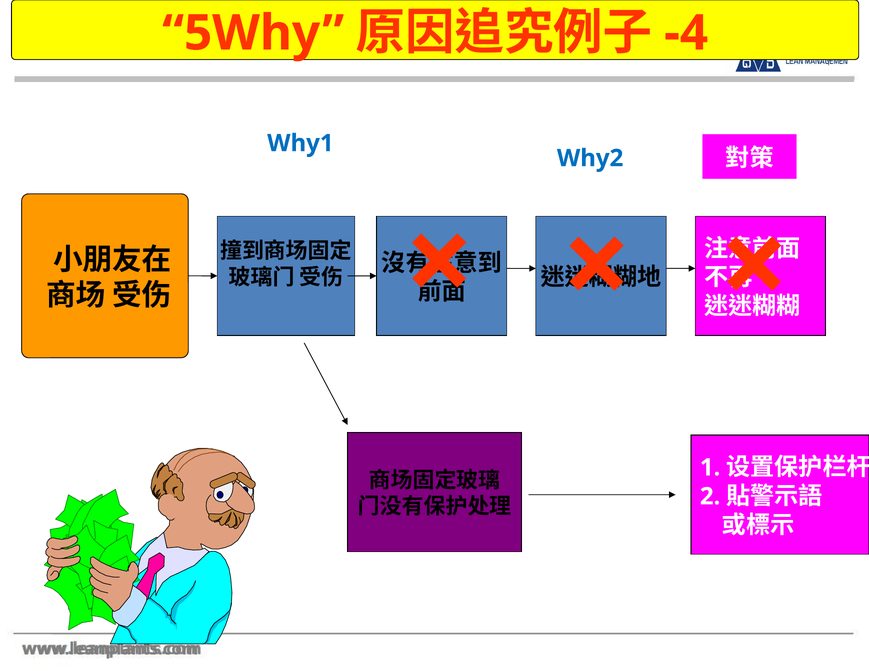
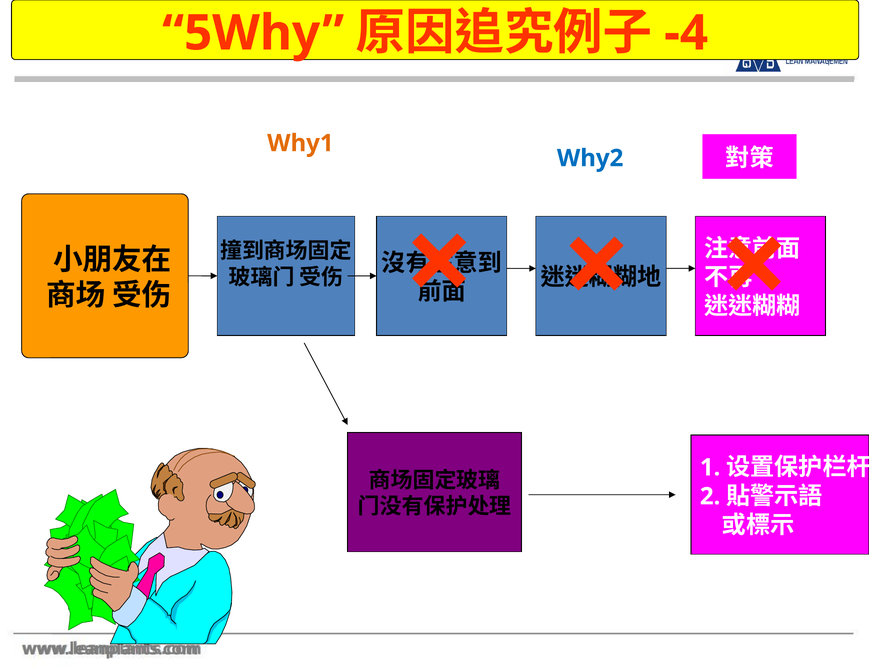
Why1 colour: blue -> orange
